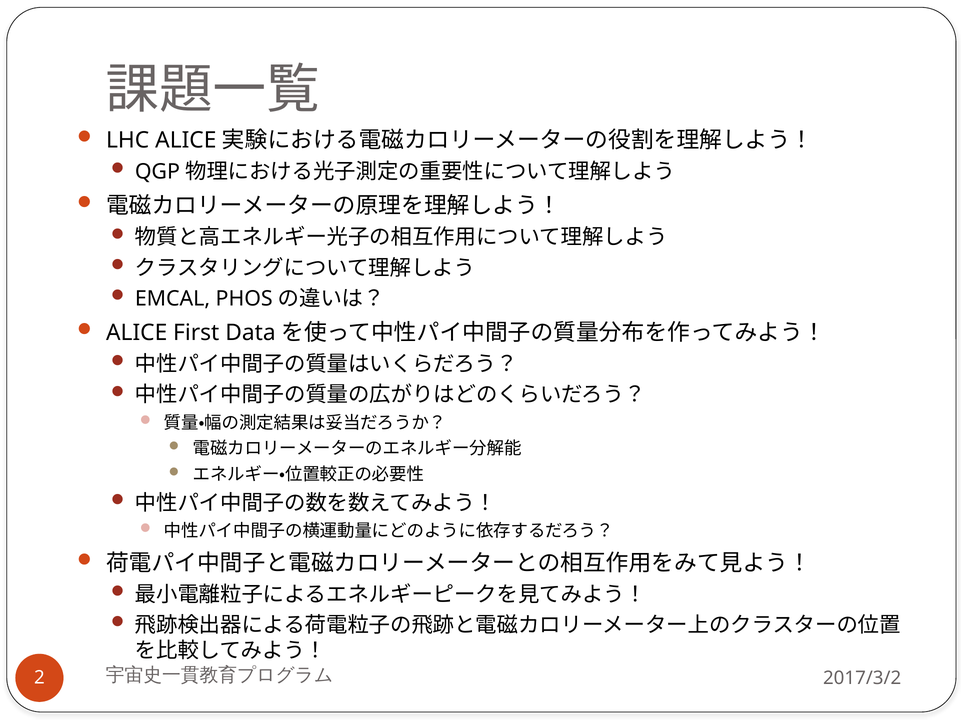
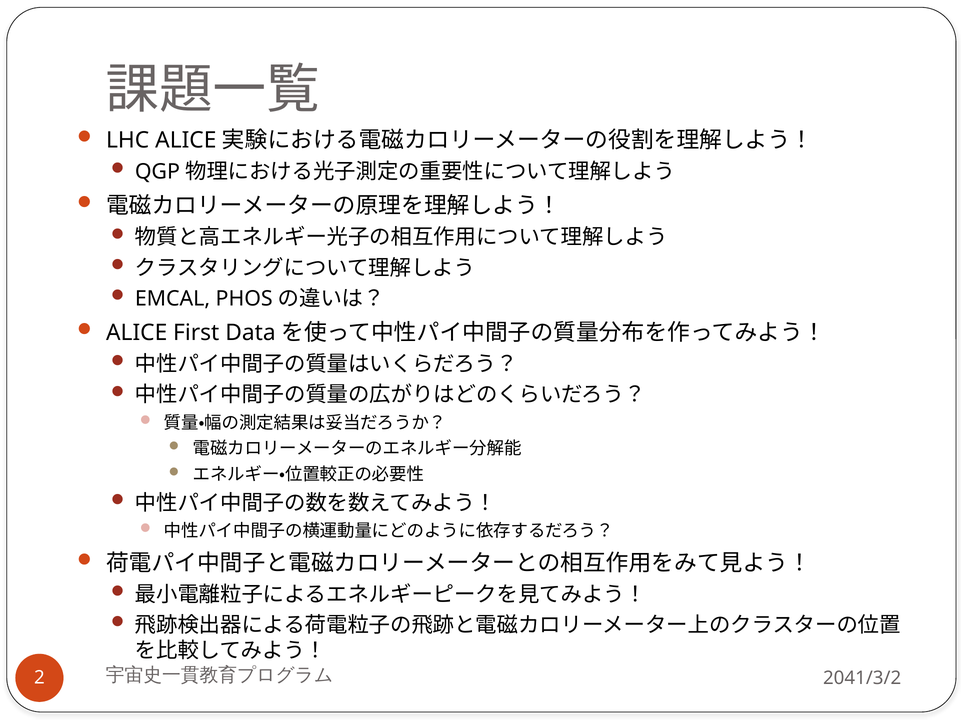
2017/3/2: 2017/3/2 -> 2041/3/2
